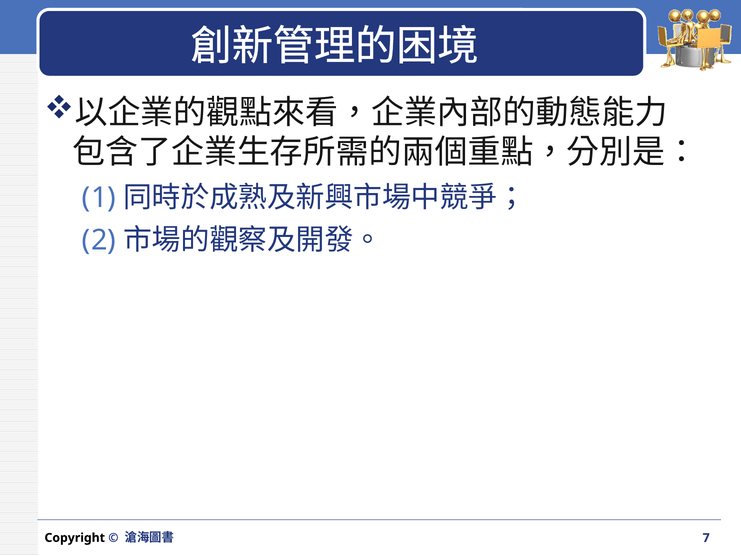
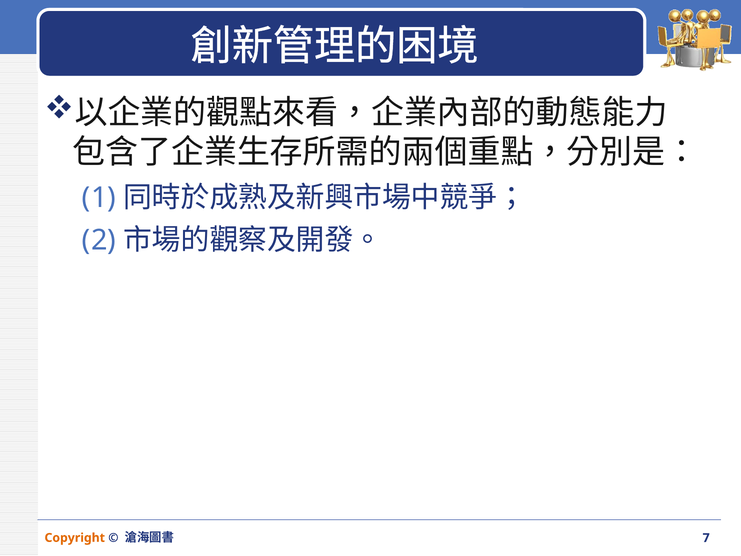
Copyright colour: black -> orange
